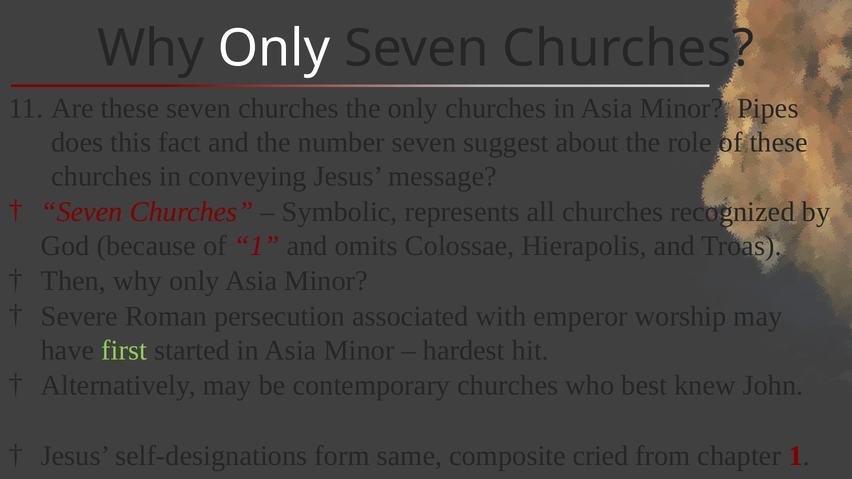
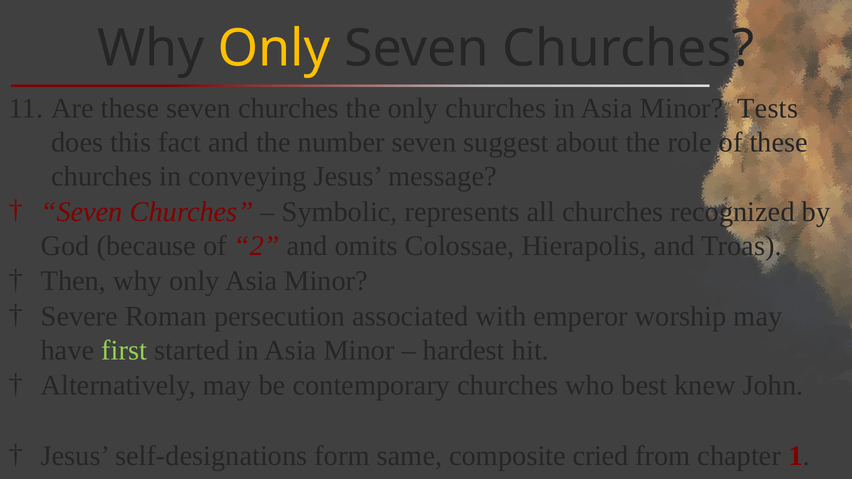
Only at (274, 48) colour: white -> yellow
Pipes: Pipes -> Tests
of 1: 1 -> 2
